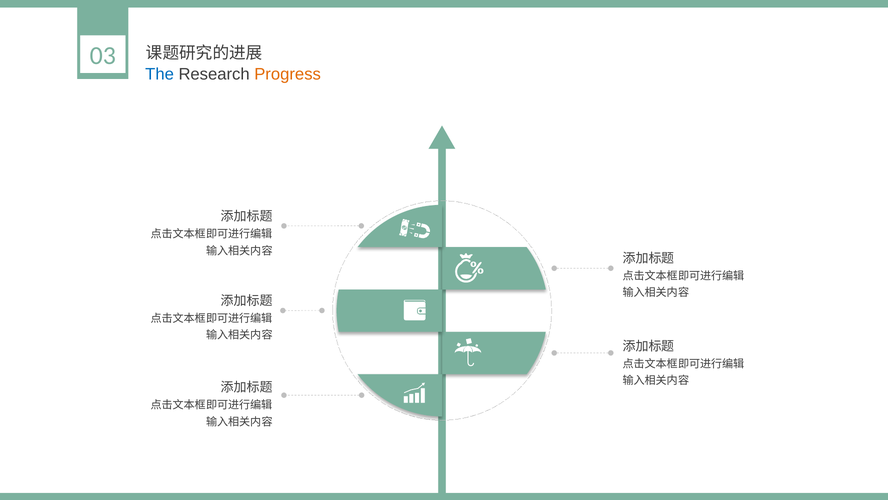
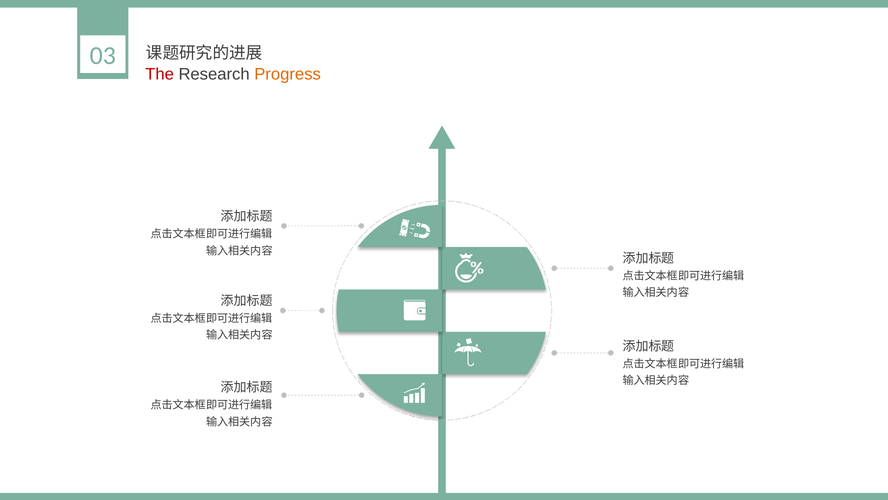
The colour: blue -> red
